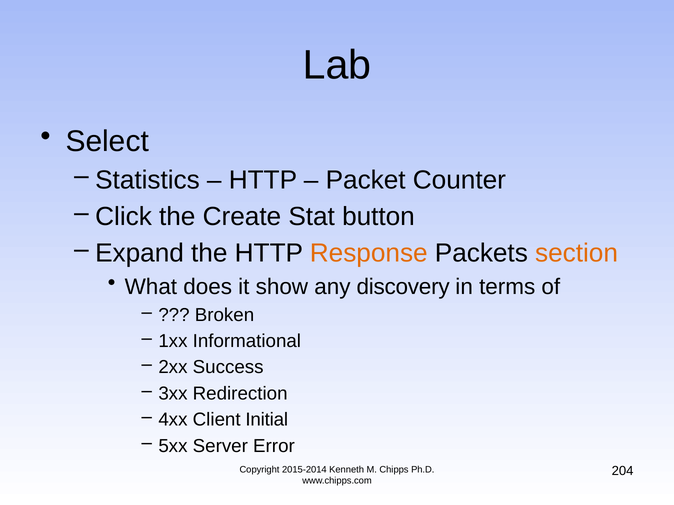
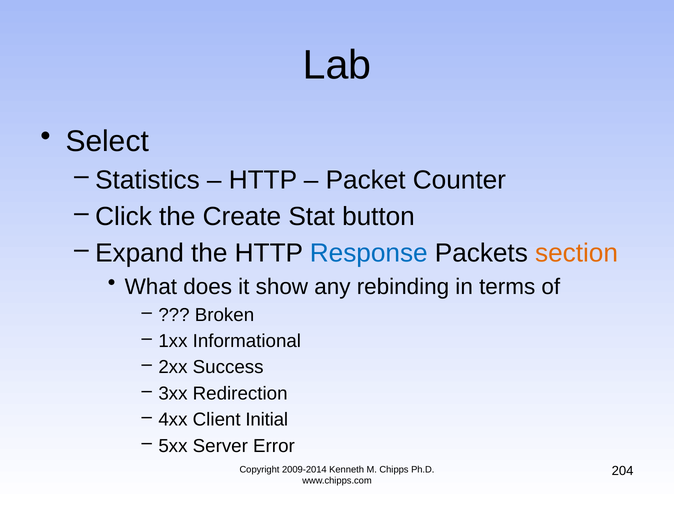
Response colour: orange -> blue
discovery: discovery -> rebinding
2015-2014: 2015-2014 -> 2009-2014
